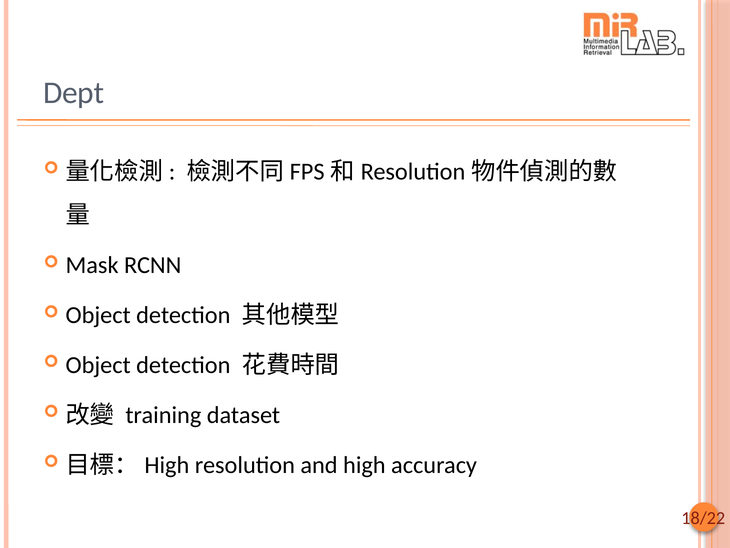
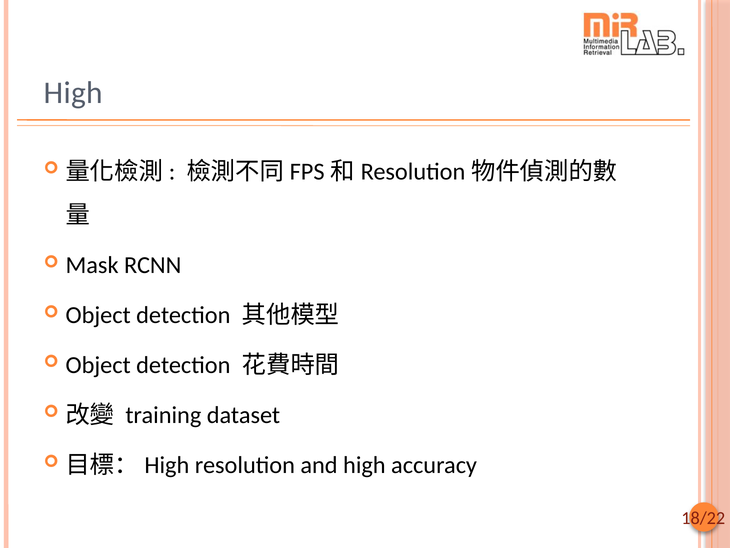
Dept at (74, 93): Dept -> High
